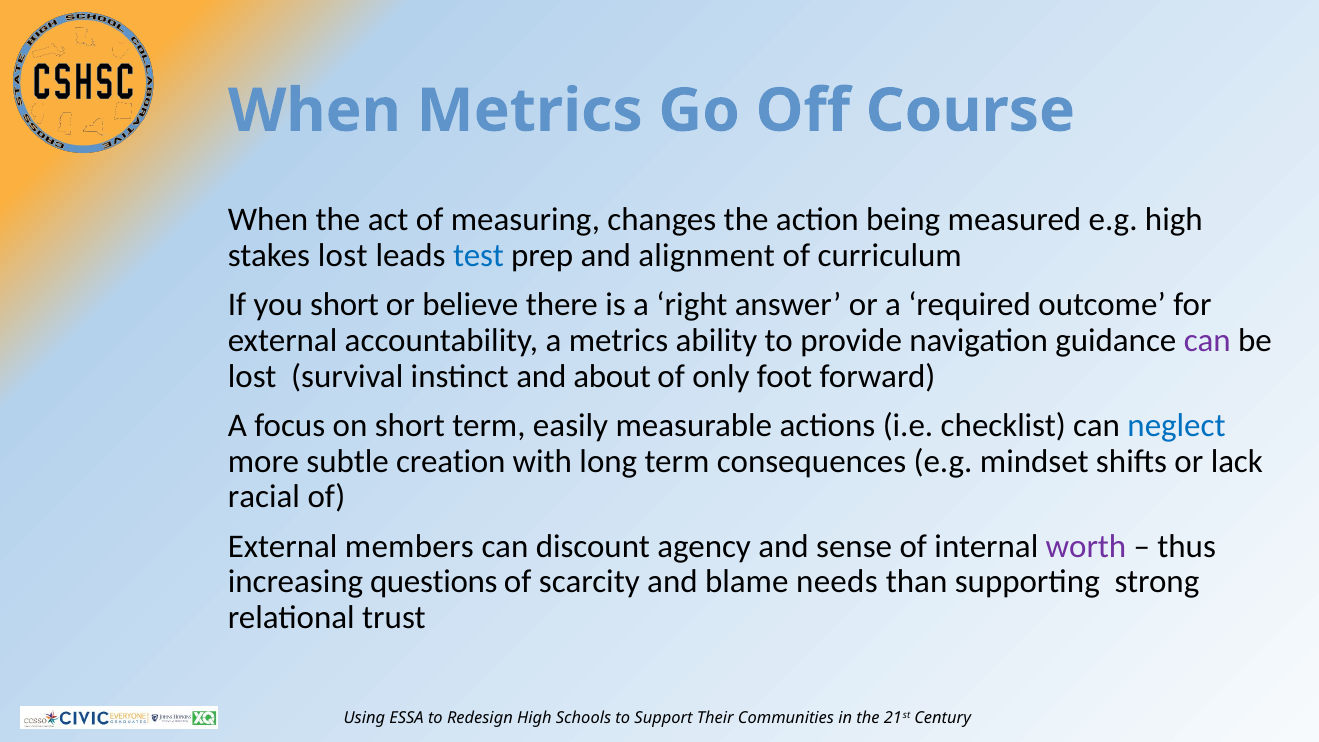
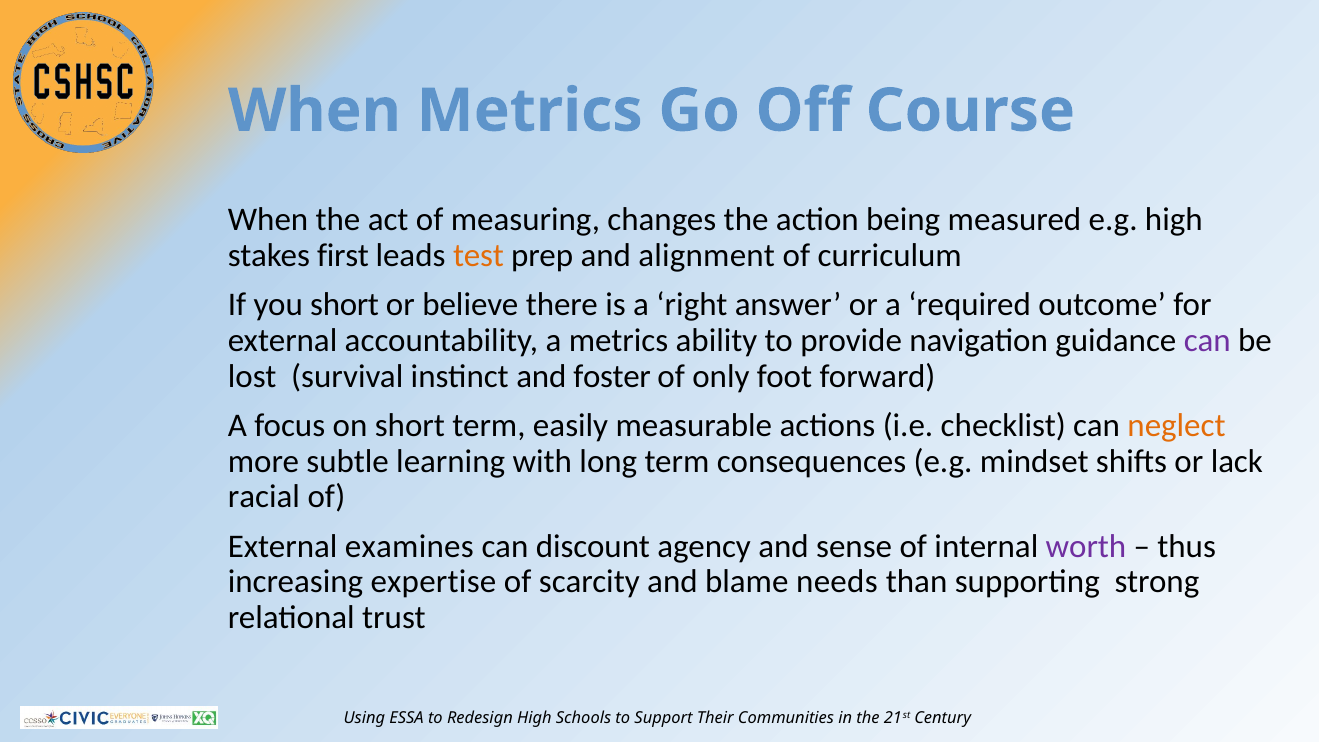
stakes lost: lost -> first
test colour: blue -> orange
about: about -> foster
neglect colour: blue -> orange
creation: creation -> learning
members: members -> examines
questions: questions -> expertise
